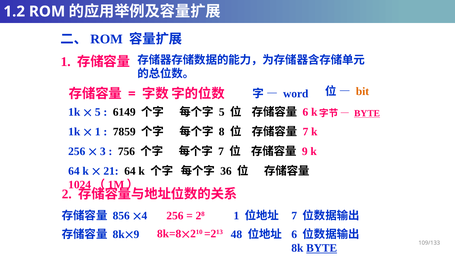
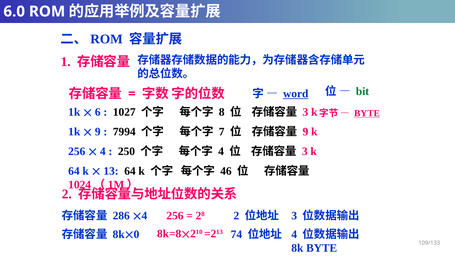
1.2: 1.2 -> 6.0
word underline: none -> present
bit colour: orange -> green
5 at (98, 112): 5 -> 6
6149: 6149 -> 1027
5 at (222, 112): 5 -> 8
6 at (305, 112): 6 -> 3
1 at (98, 132): 1 -> 9
7859: 7859 -> 7994
8: 8 -> 7
7 at (305, 132): 7 -> 9
3 at (103, 151): 3 -> 4
756: 756 -> 250
7 at (221, 151): 7 -> 4
9 at (305, 151): 9 -> 3
21: 21 -> 13
36: 36 -> 46
28 7: 7 -> 3
856: 856 -> 286
4 1: 1 -> 2
9 at (136, 234): 9 -> 0
48: 48 -> 74
6 at (294, 234): 6 -> 4
BYTE at (322, 248) underline: present -> none
